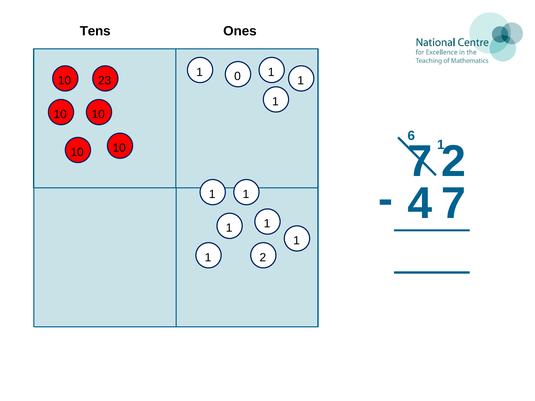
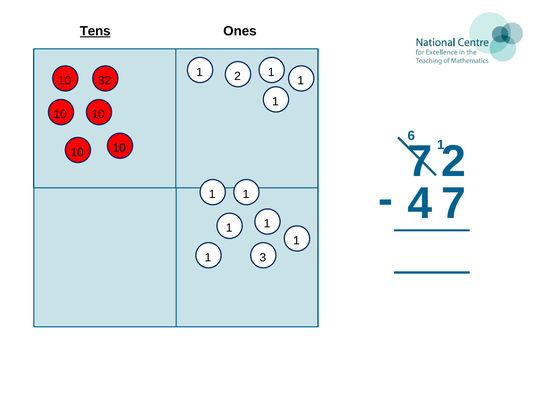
Tens underline: none -> present
0: 0 -> 2
23: 23 -> 32
2: 2 -> 3
